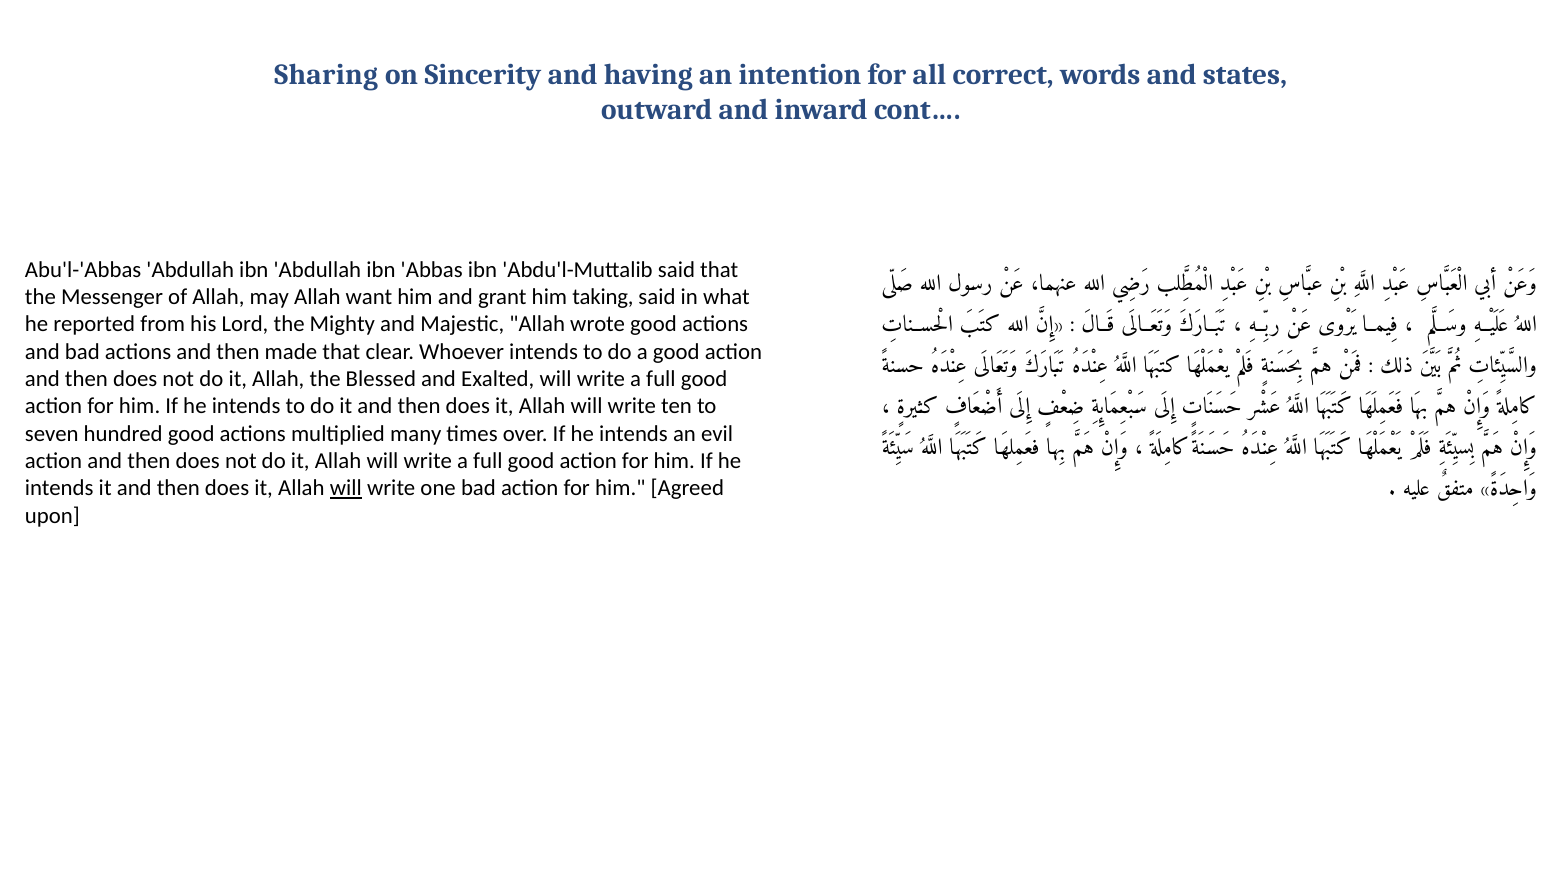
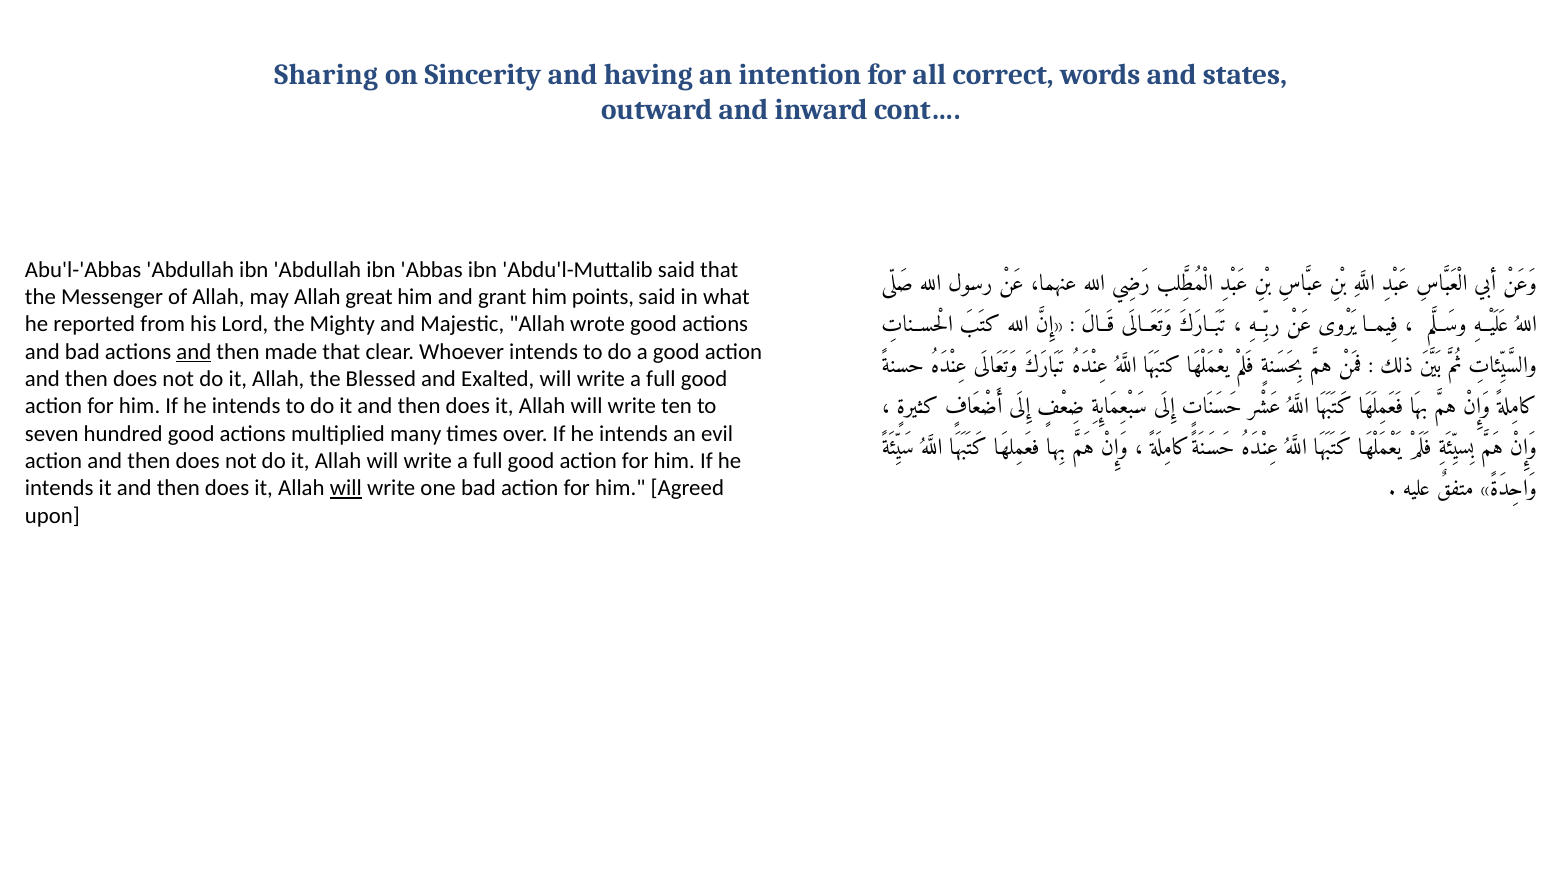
want: want -> great
taking: taking -> points
and at (194, 352) underline: none -> present
